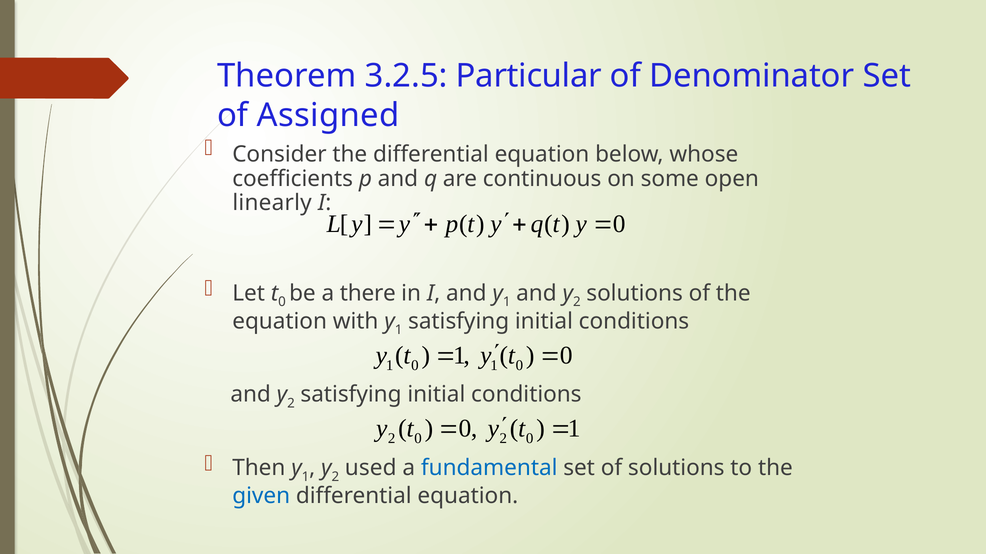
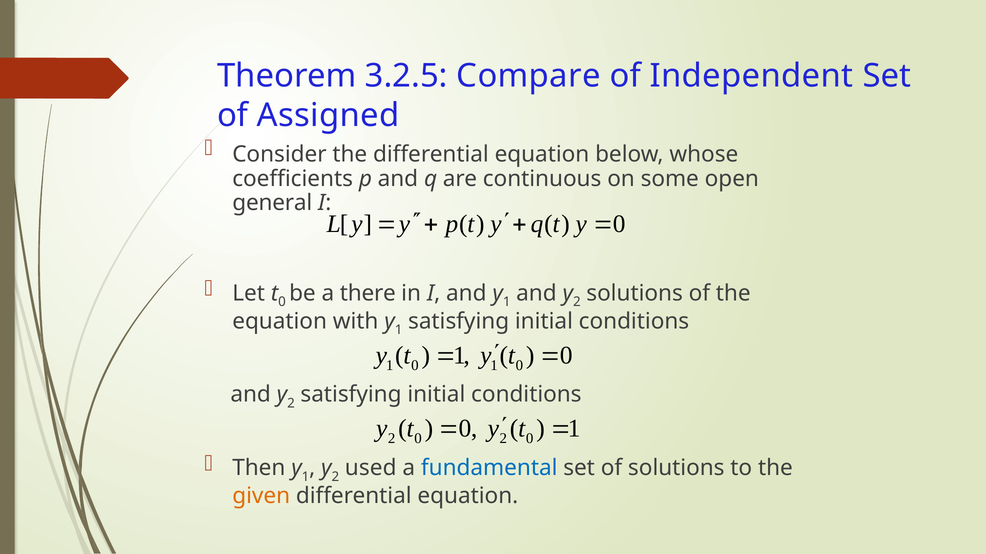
Particular: Particular -> Compare
Denominator: Denominator -> Independent
linearly: linearly -> general
given colour: blue -> orange
